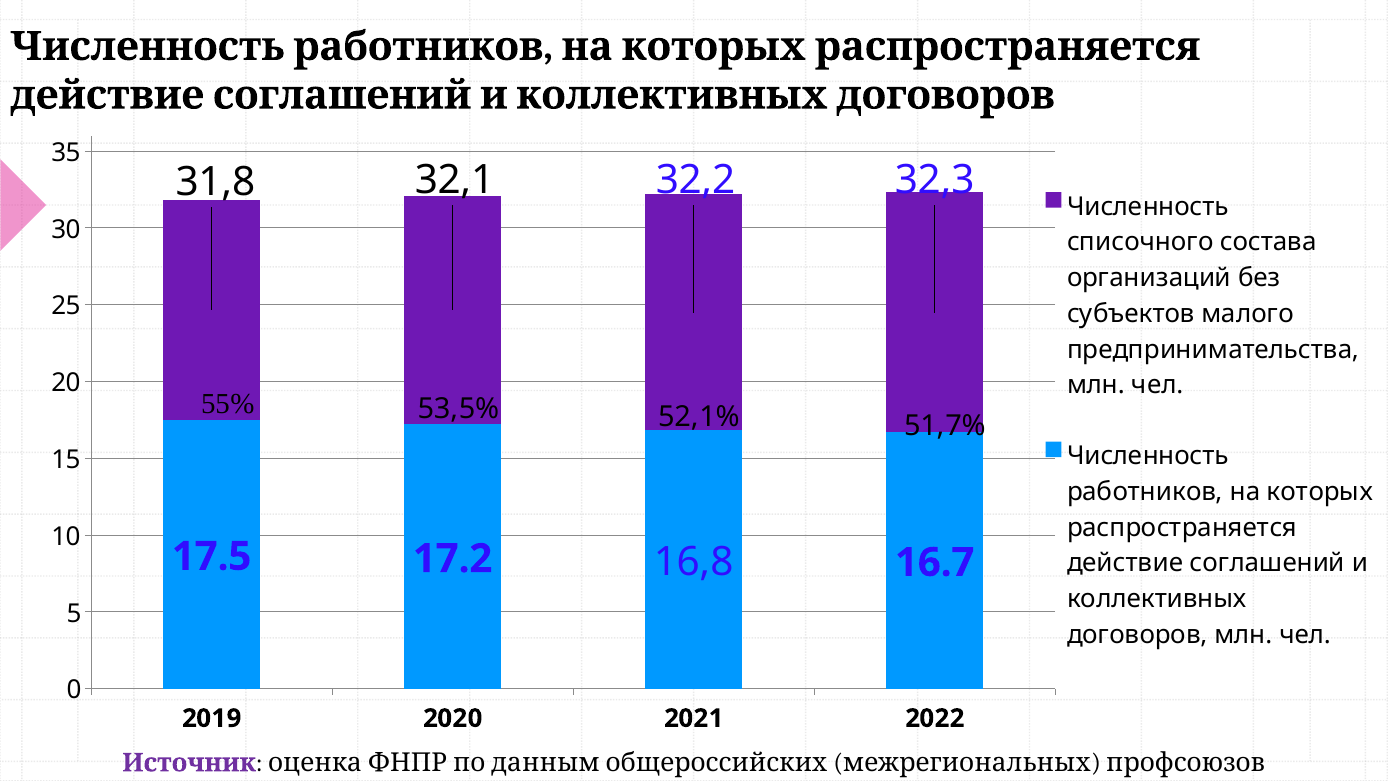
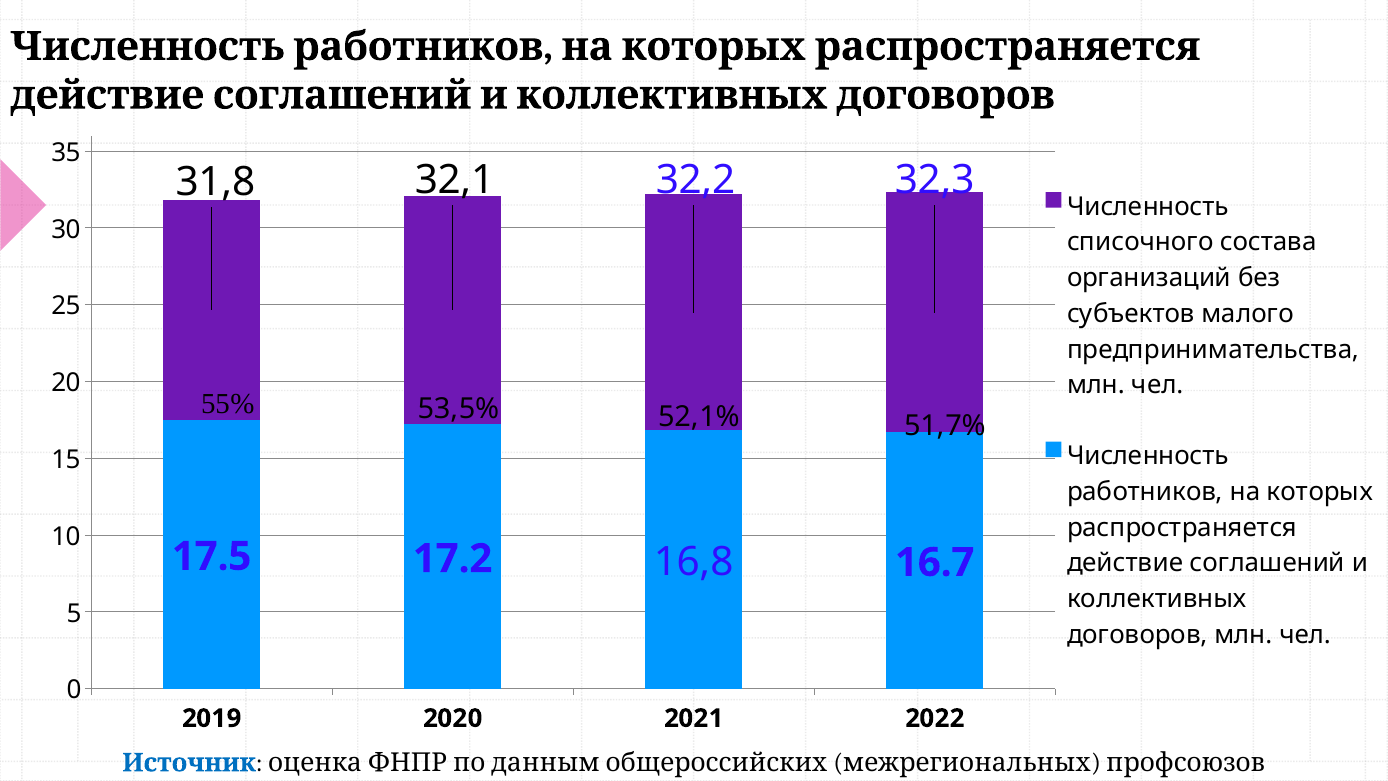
Источник colour: purple -> blue
